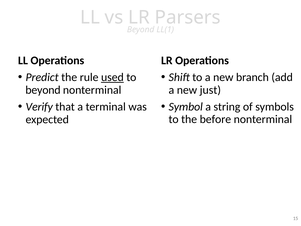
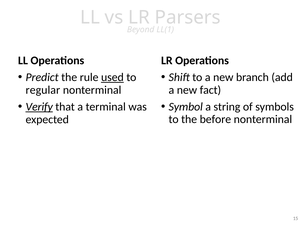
beyond at (43, 90): beyond -> regular
just: just -> fact
Verify underline: none -> present
